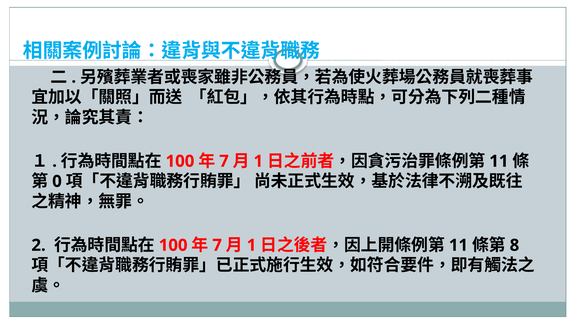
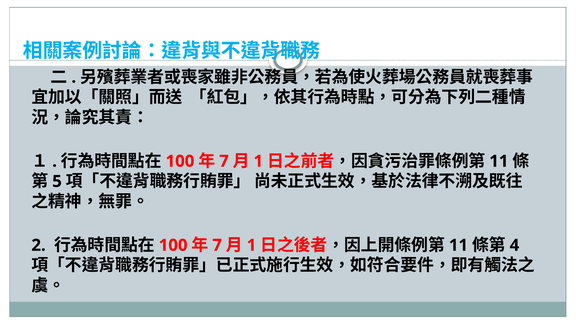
0: 0 -> 5
8: 8 -> 4
